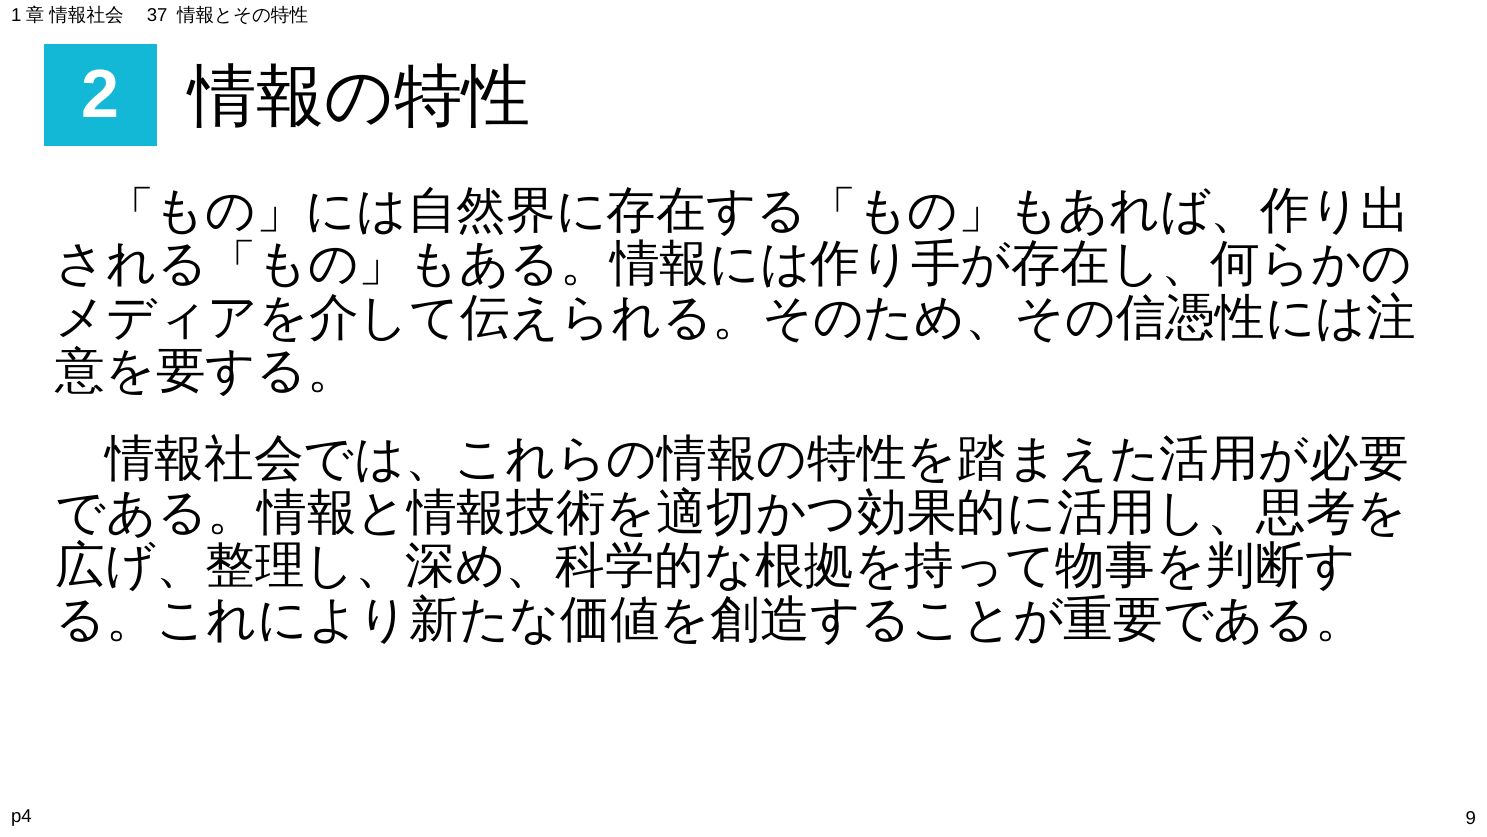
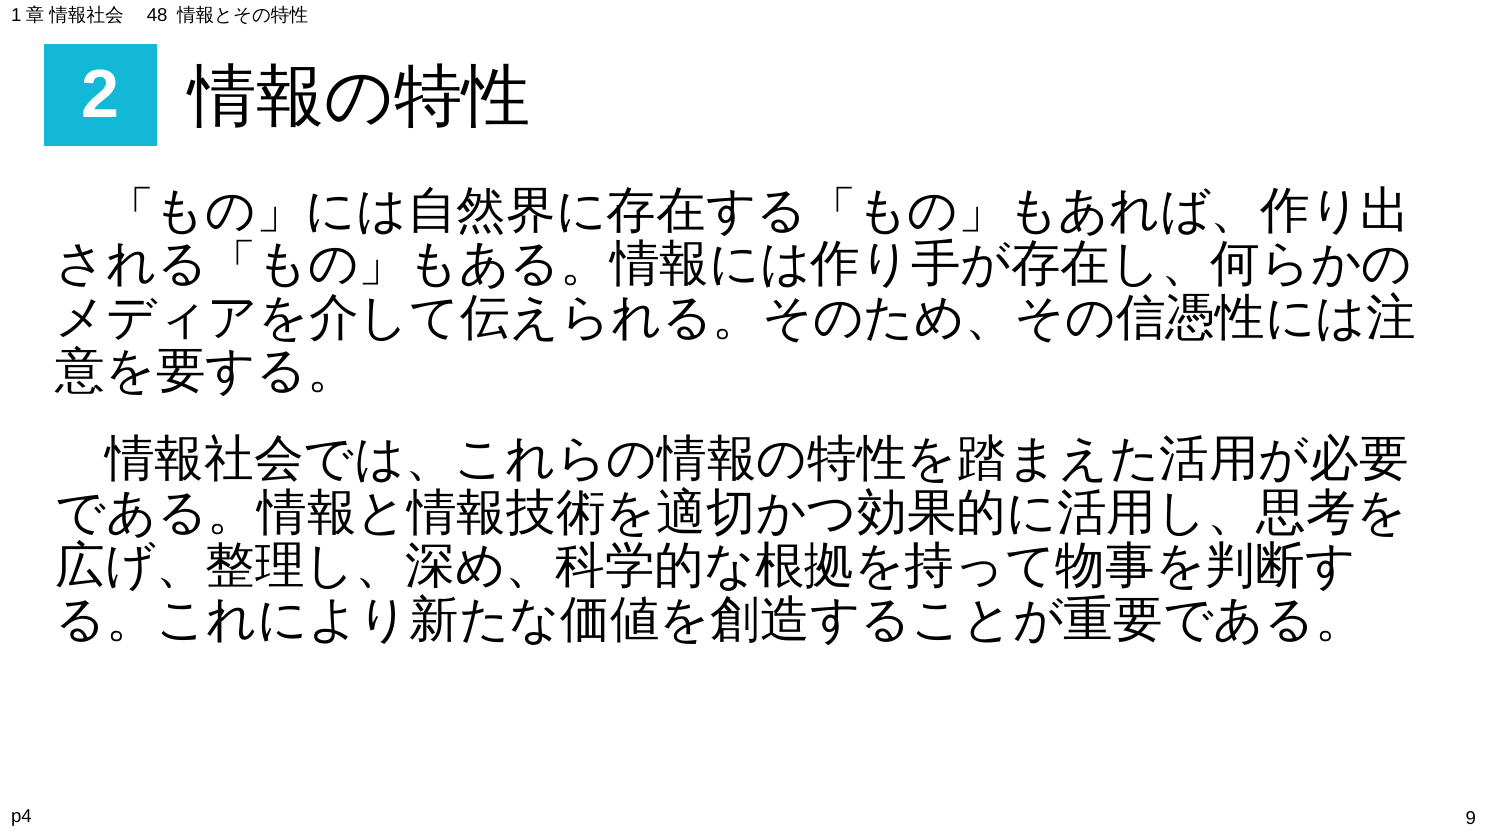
37: 37 -> 48
